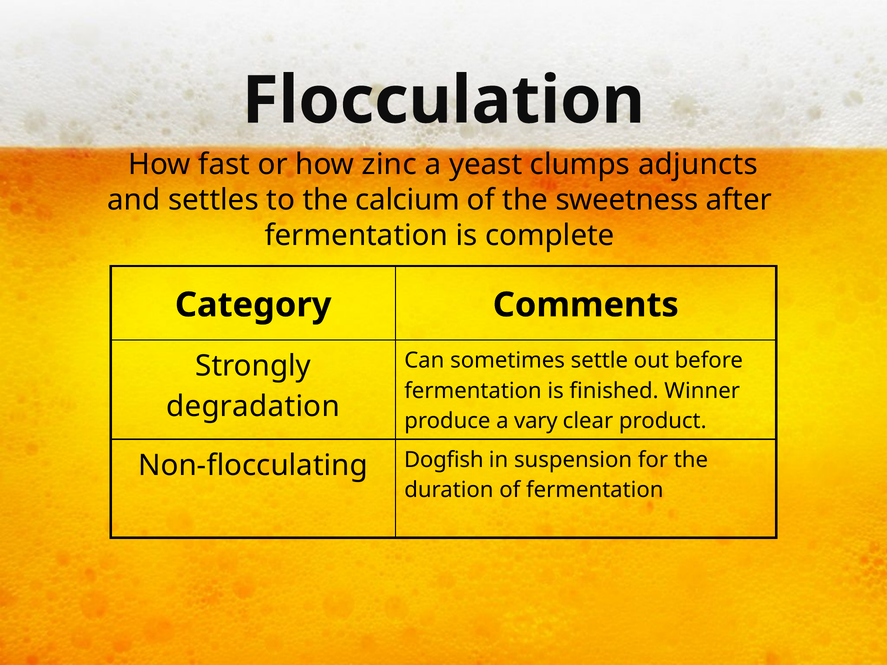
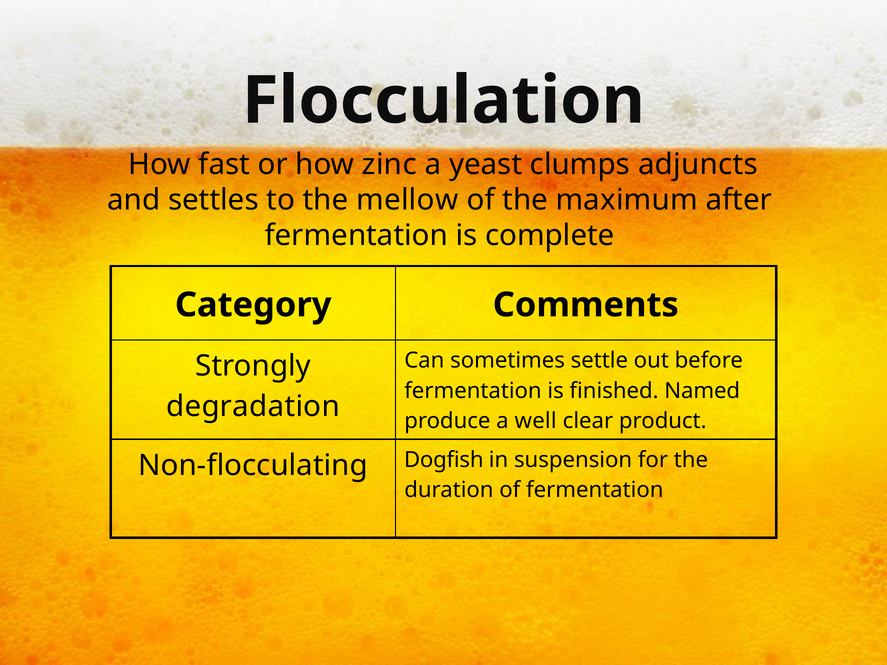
calcium: calcium -> mellow
sweetness: sweetness -> maximum
Winner: Winner -> Named
vary: vary -> well
